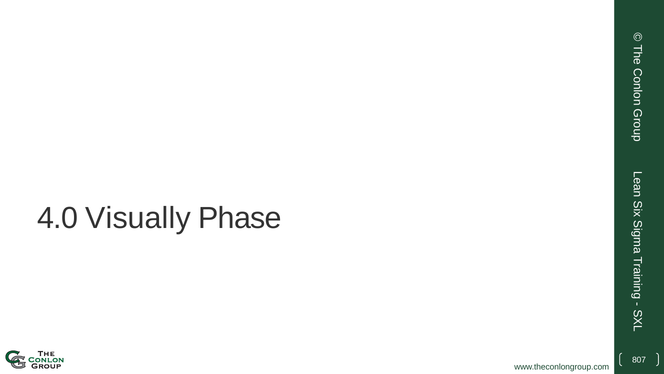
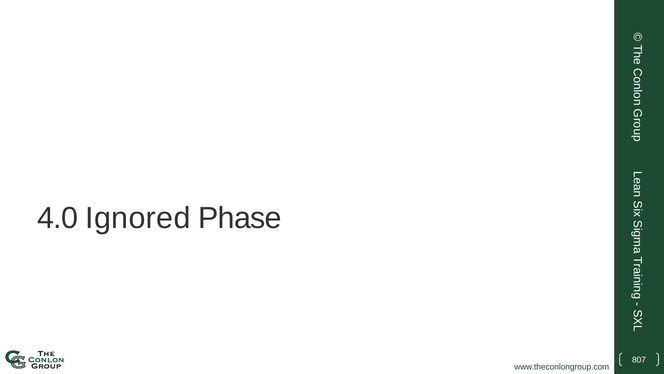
Visually: Visually -> Ignored
